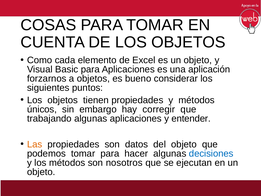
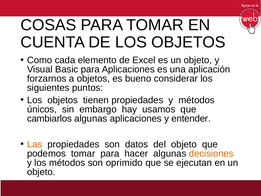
corregir: corregir -> usamos
trabajando: trabajando -> cambiarlos
decisiones colour: blue -> orange
nosotros: nosotros -> oprimido
